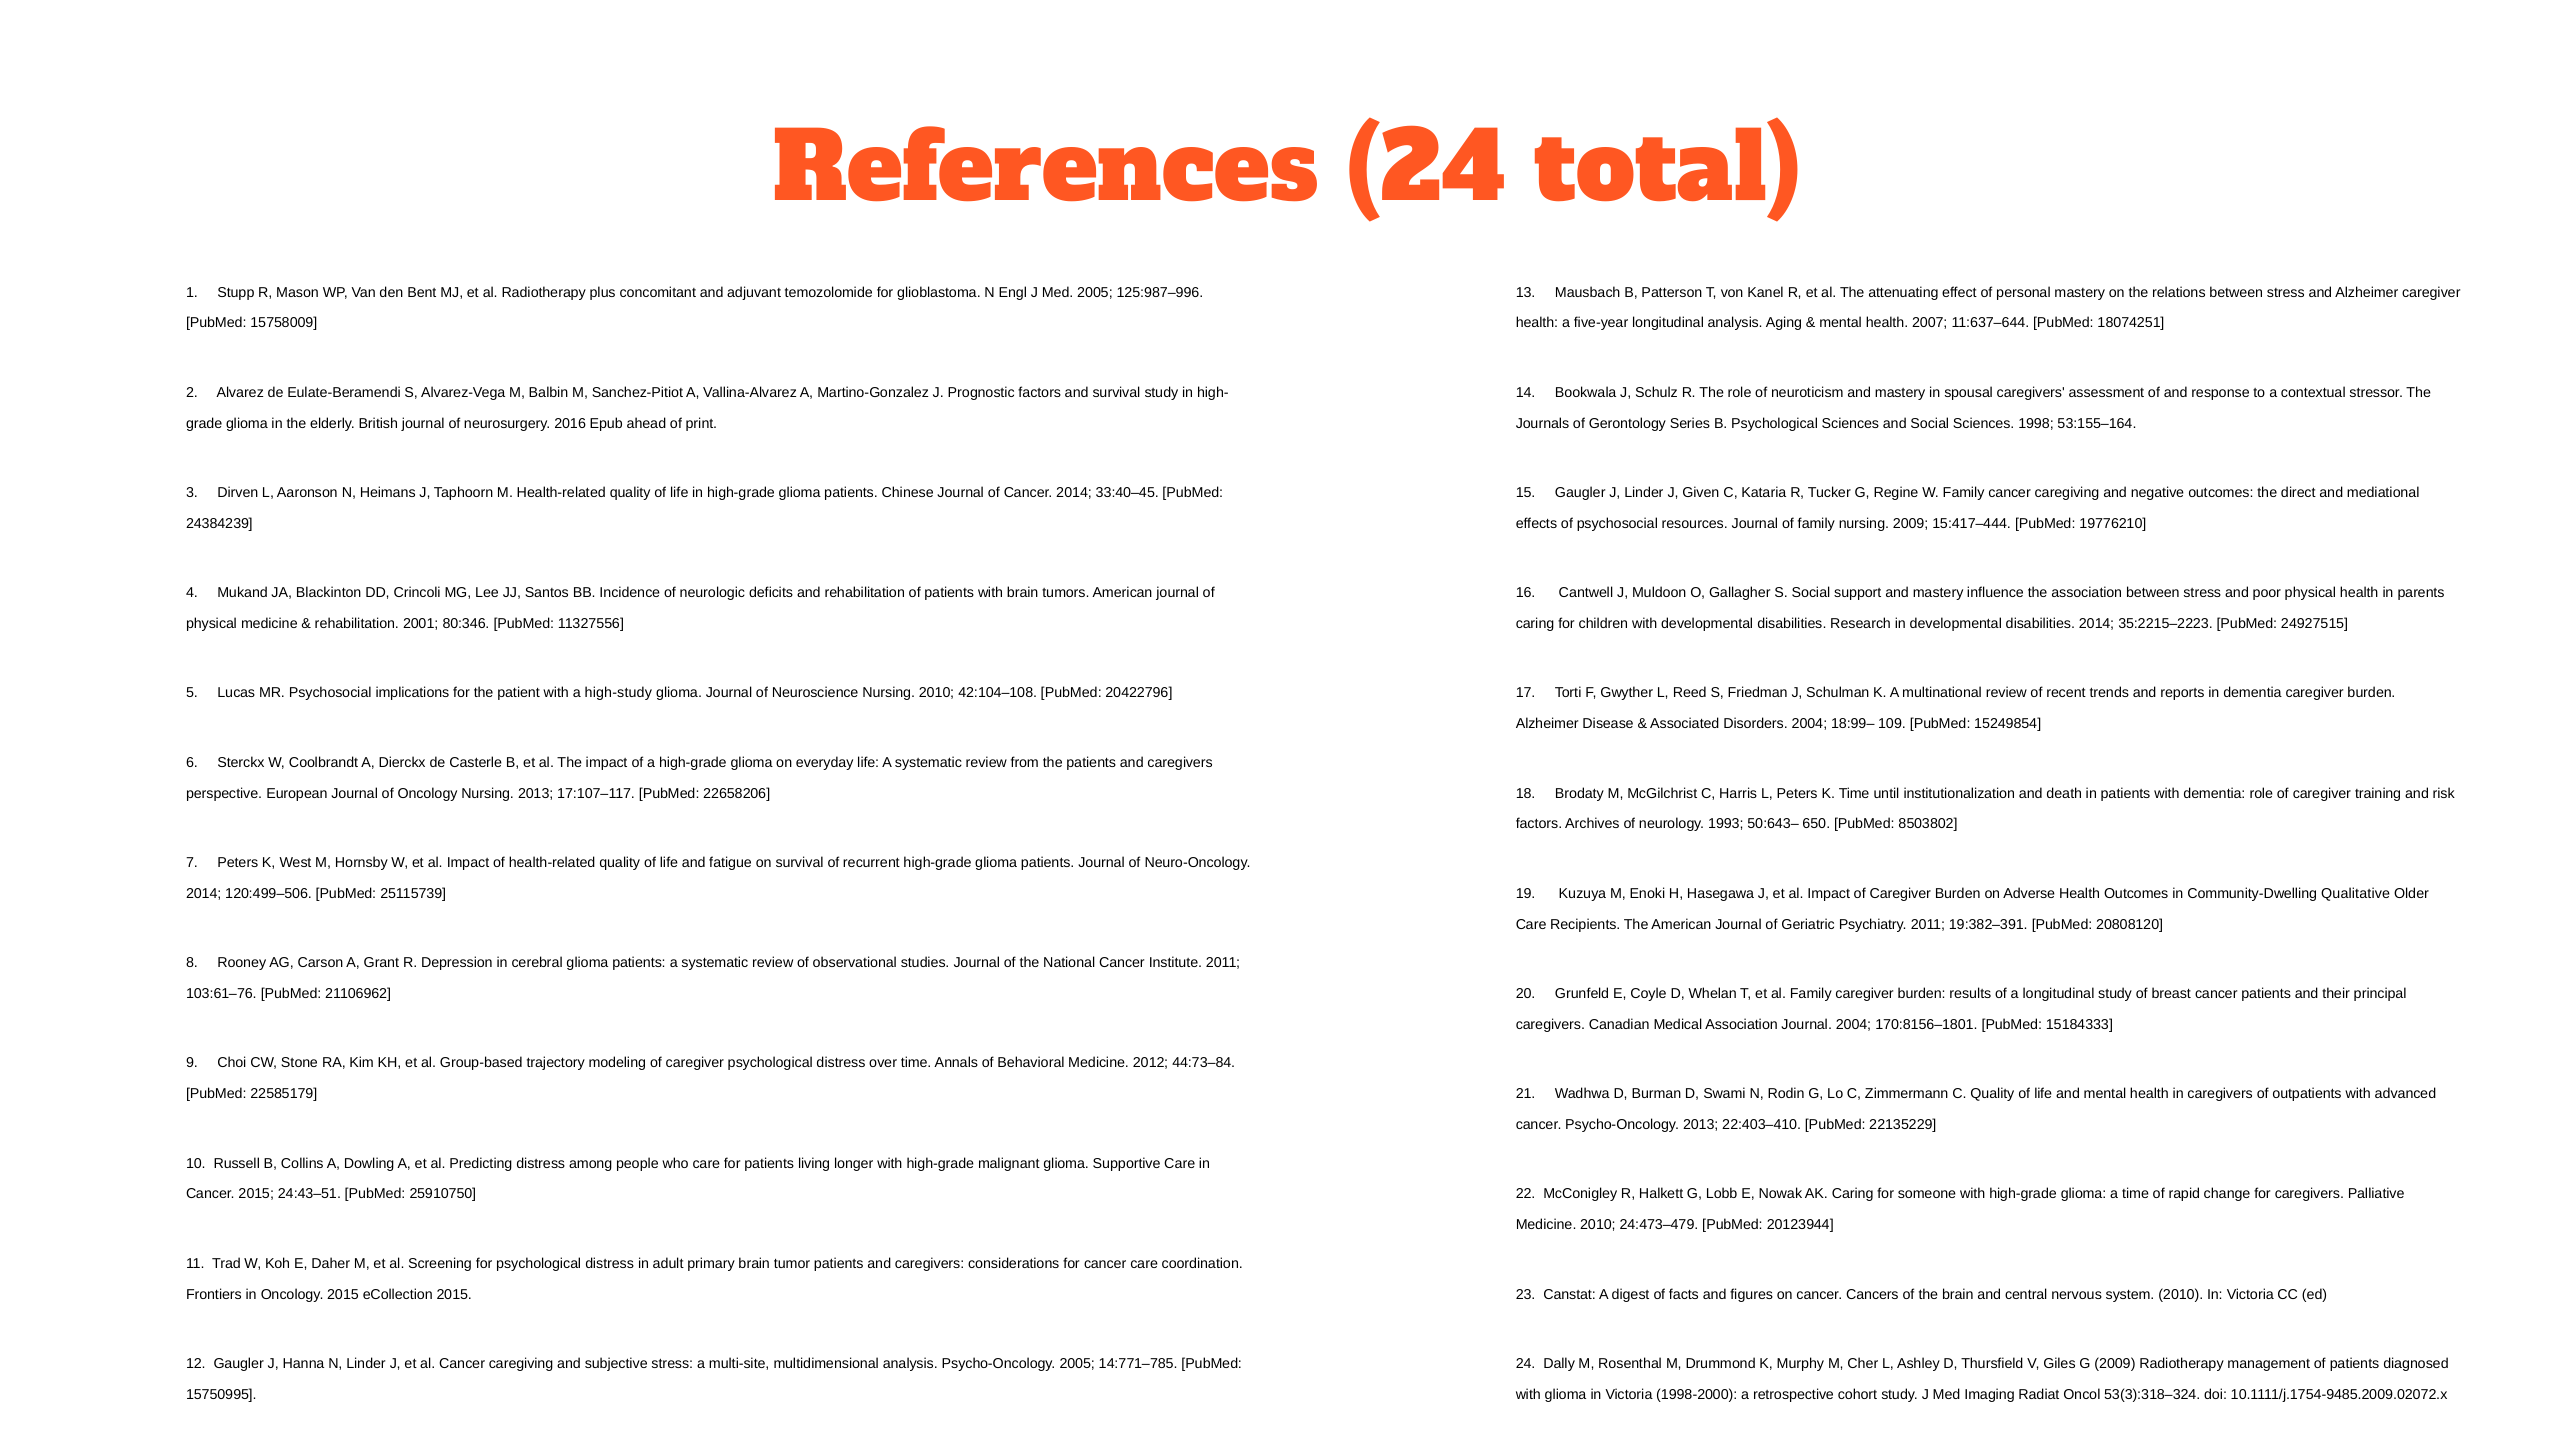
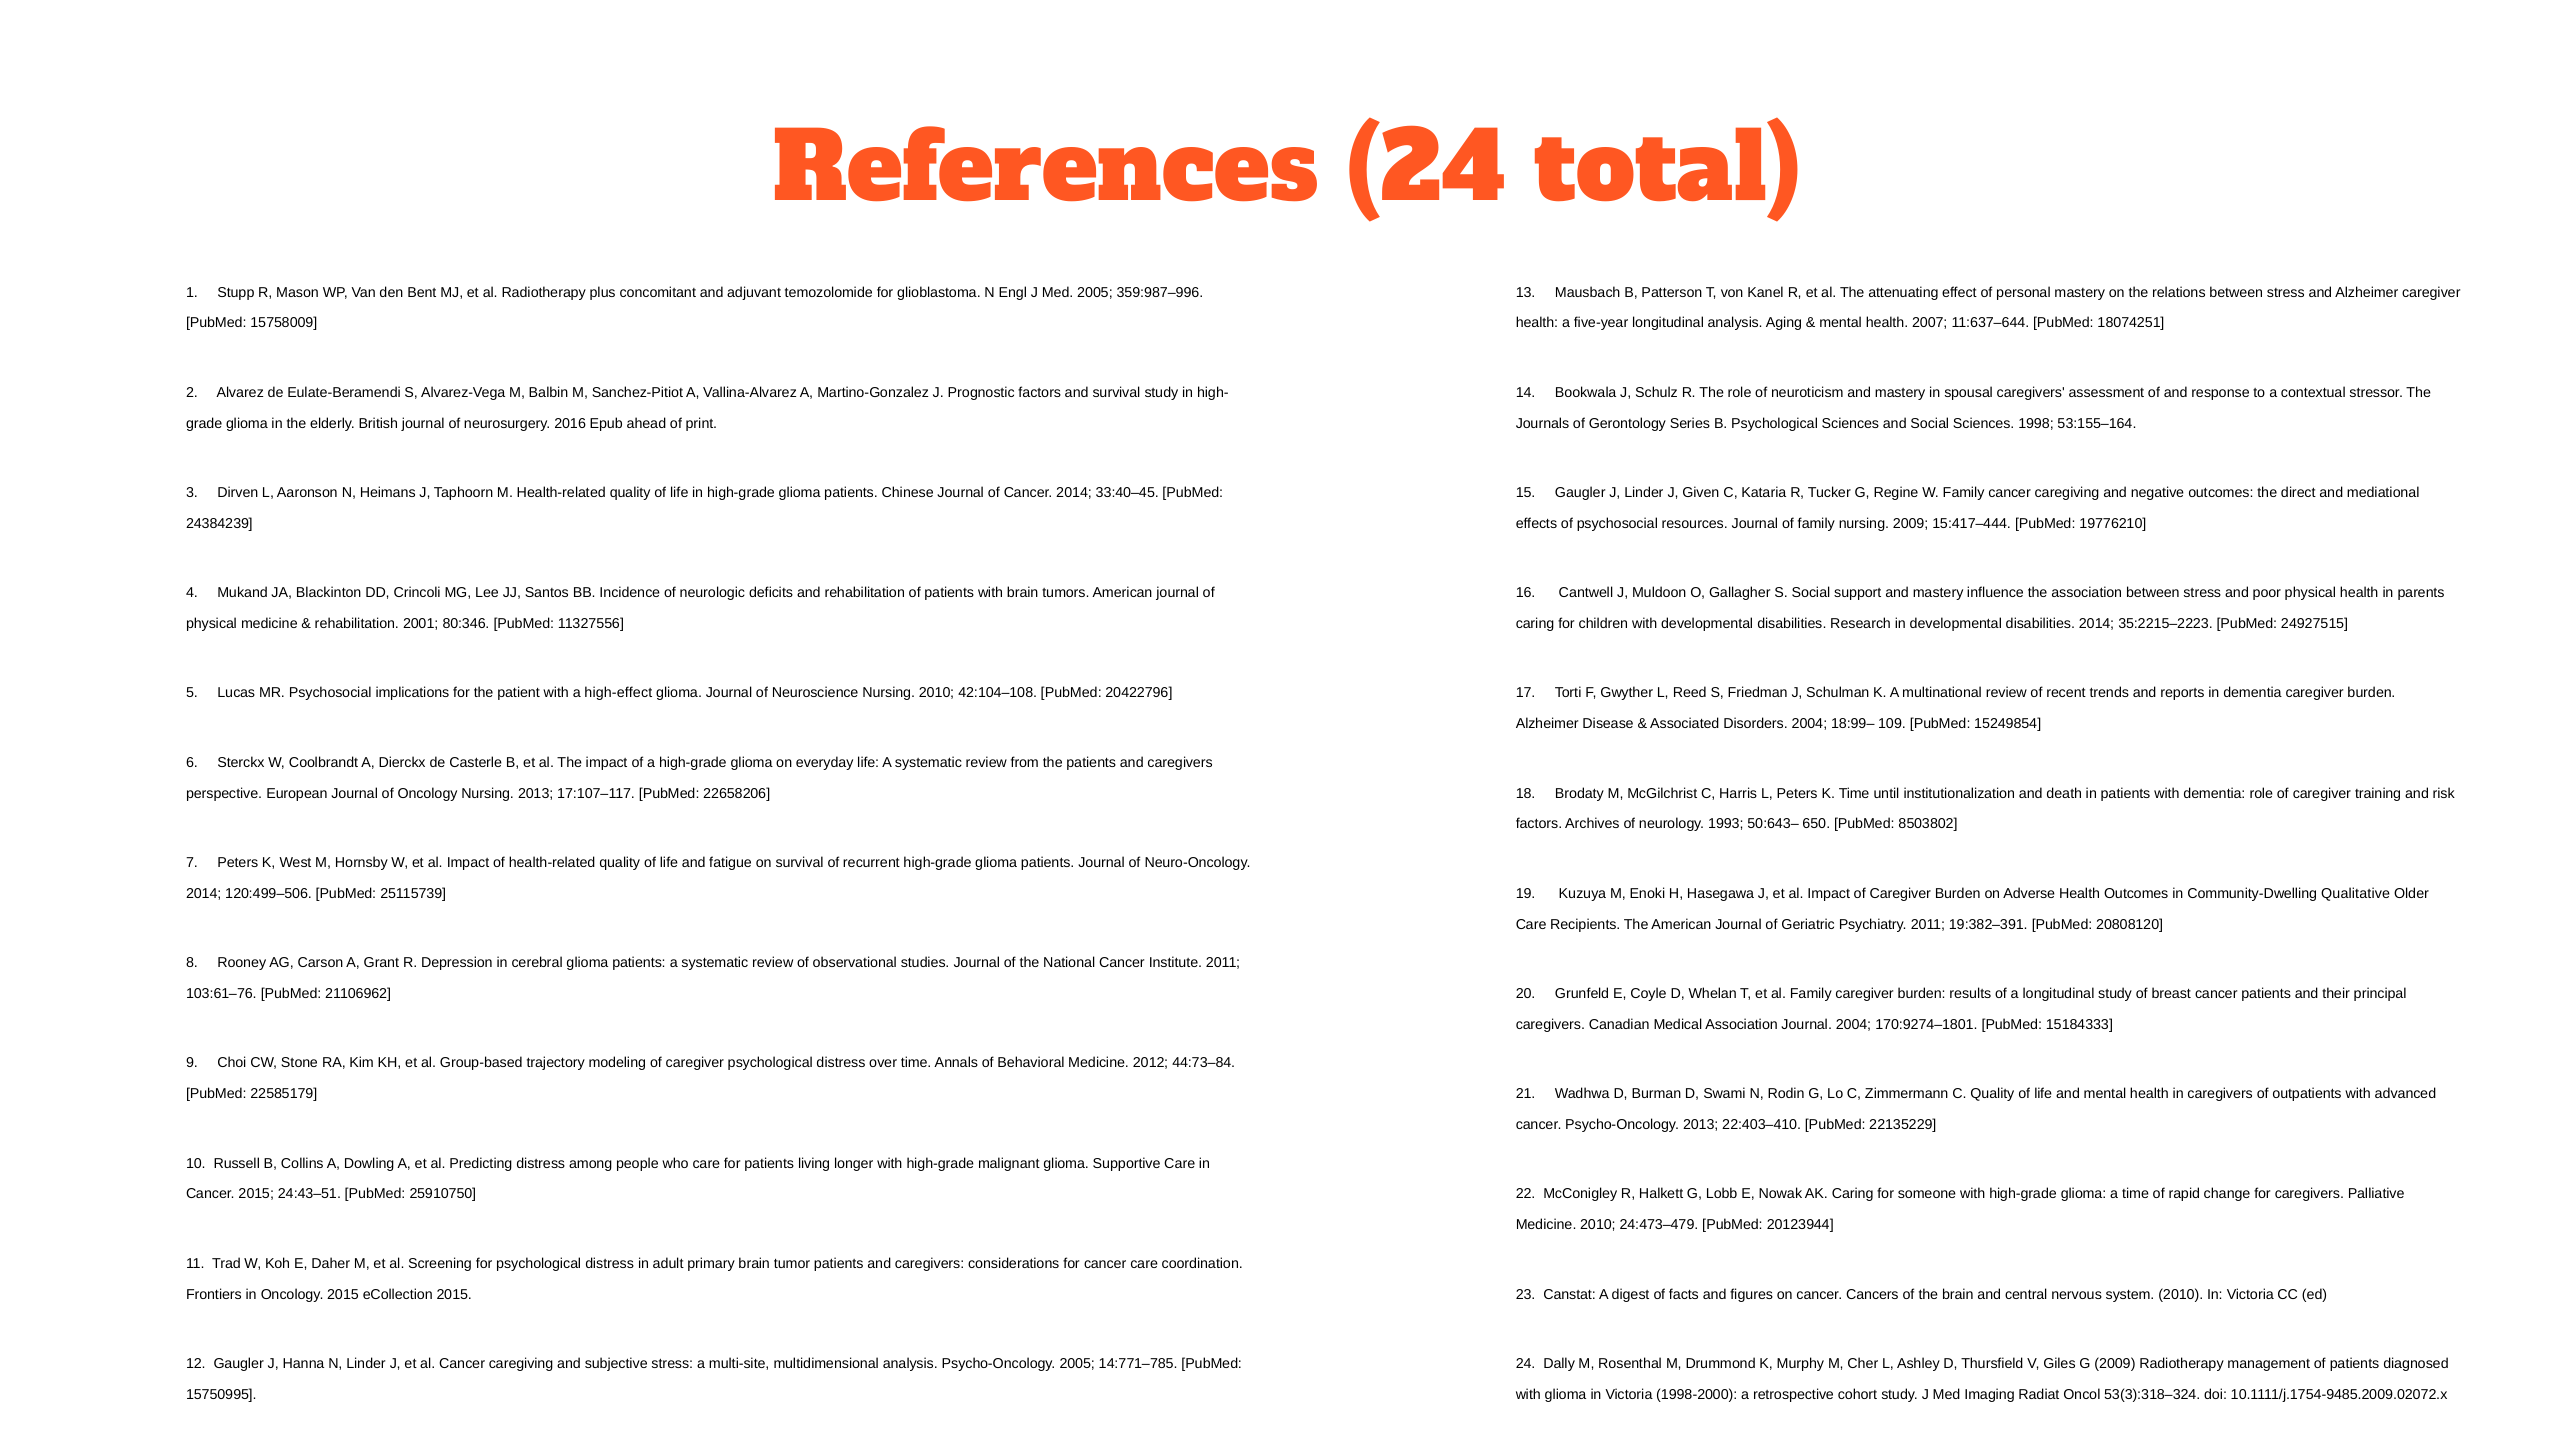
125:987–996: 125:987–996 -> 359:987–996
high-study: high-study -> high-effect
170:8156–1801: 170:8156–1801 -> 170:9274–1801
